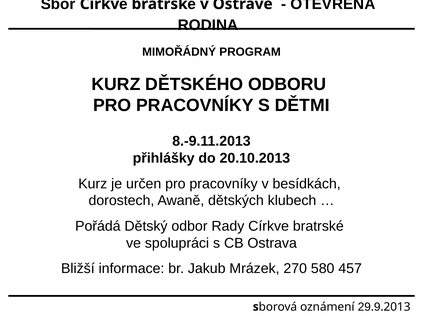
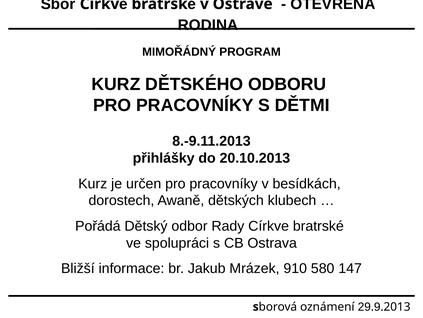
270: 270 -> 910
457: 457 -> 147
